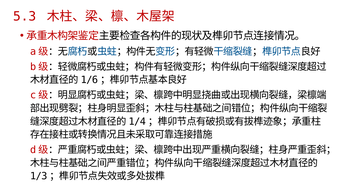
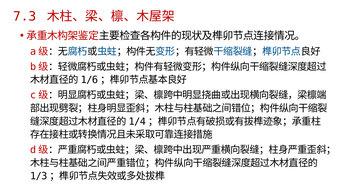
5.3: 5.3 -> 7.3
